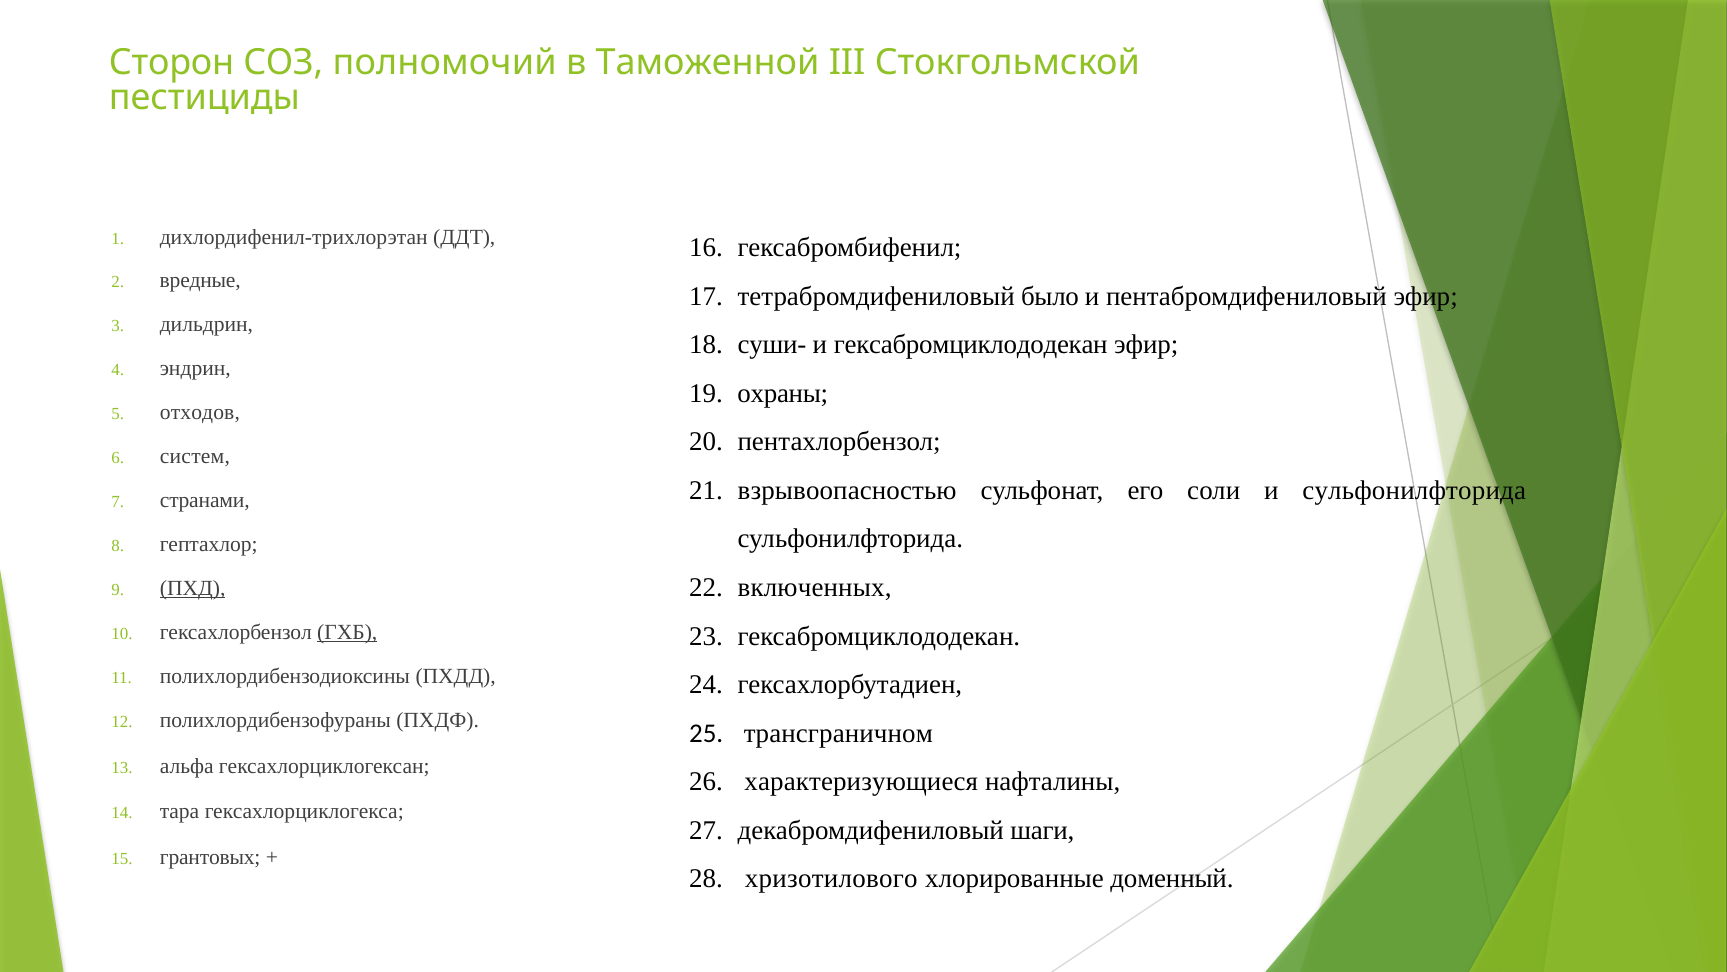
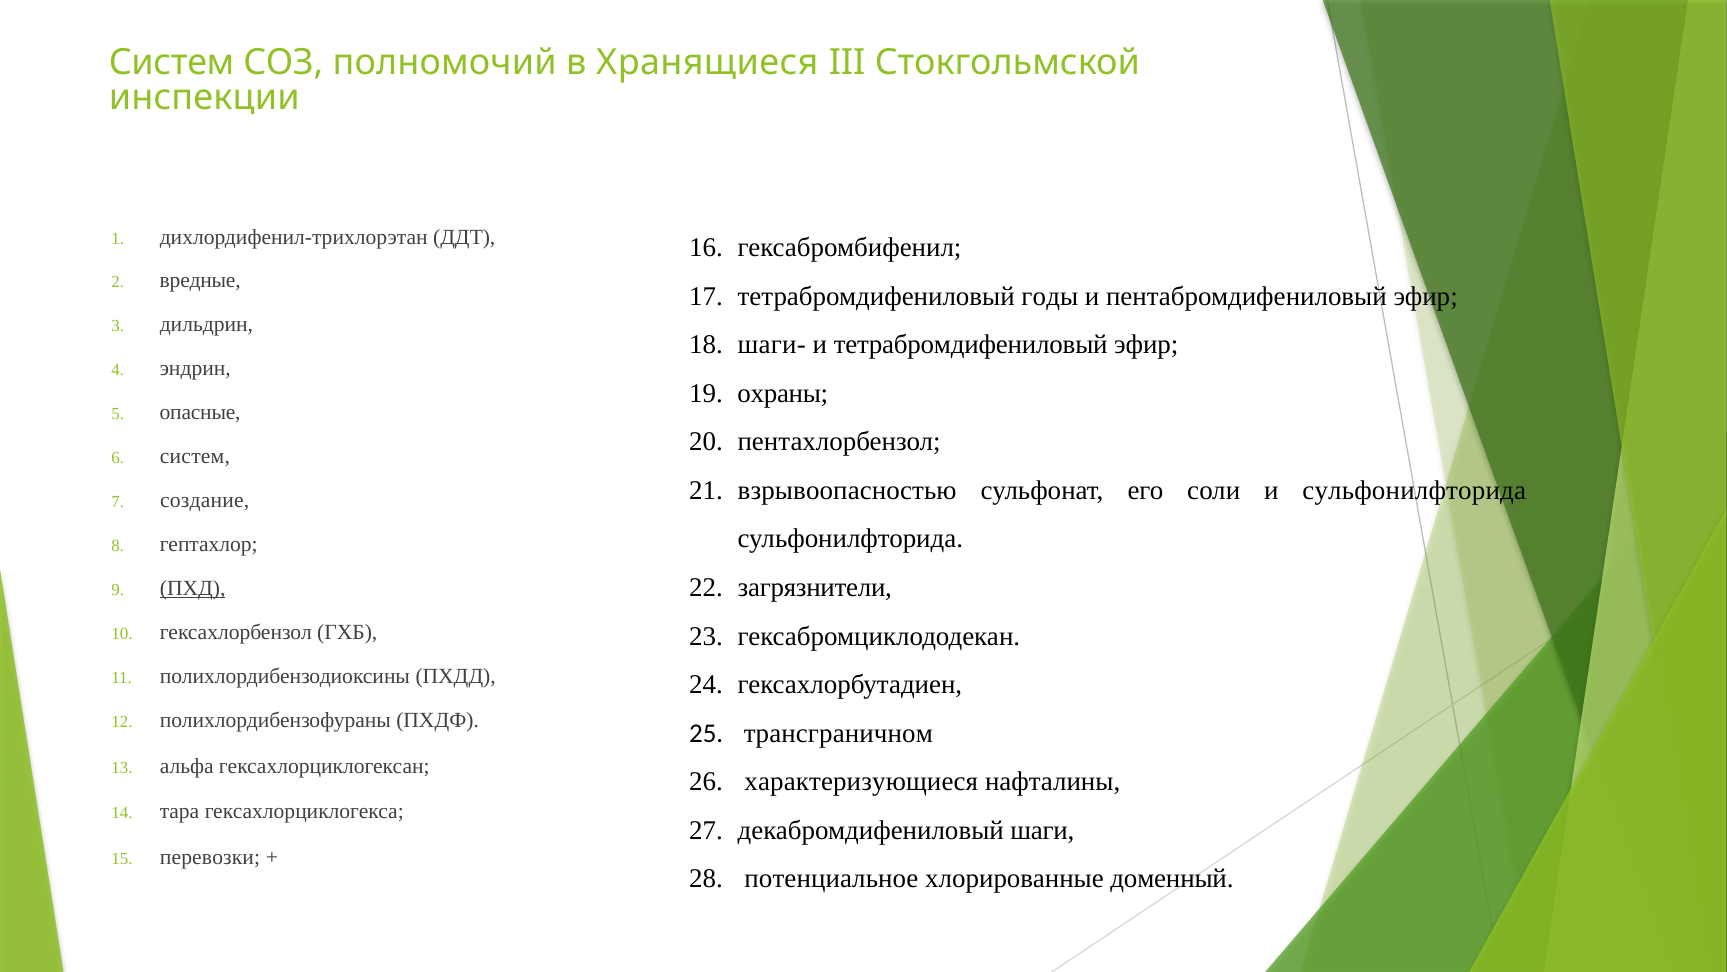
Сторон at (172, 63): Сторон -> Систем
Таможенной: Таможенной -> Хранящиеся
пестициды: пестициды -> инспекции
было: было -> годы
суши-: суши- -> шаги-
и гексабромциклододекан: гексабромциклододекан -> тетрабромдифениловый
отходов: отходов -> опасные
странами: странами -> создание
включенных: включенных -> загрязнители
ГХБ underline: present -> none
грантовых: грантовых -> перевозки
хризотилового: хризотилового -> потенциальное
